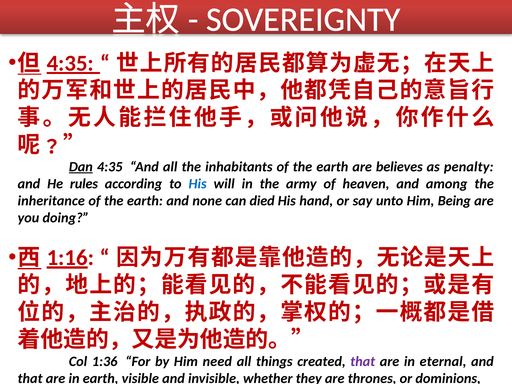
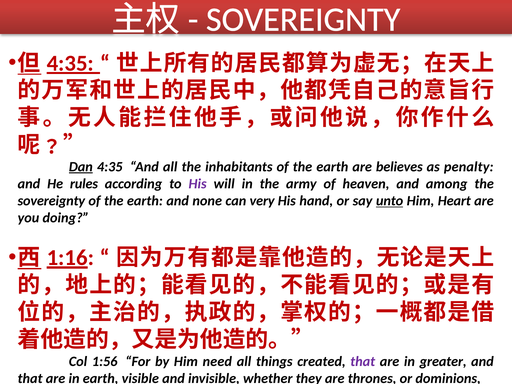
His at (198, 184) colour: blue -> purple
inheritance at (51, 201): inheritance -> sovereignty
died: died -> very
unto underline: none -> present
Being: Being -> Heart
1:36: 1:36 -> 1:56
eternal: eternal -> greater
